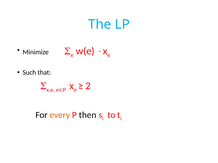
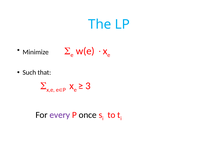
2: 2 -> 3
every colour: orange -> purple
then: then -> once
